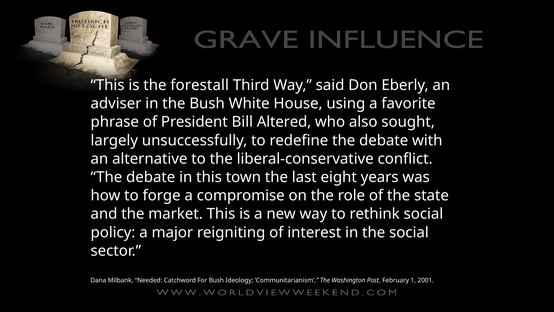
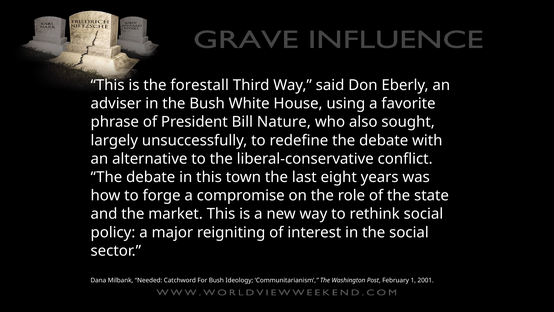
Altered: Altered -> Nature
